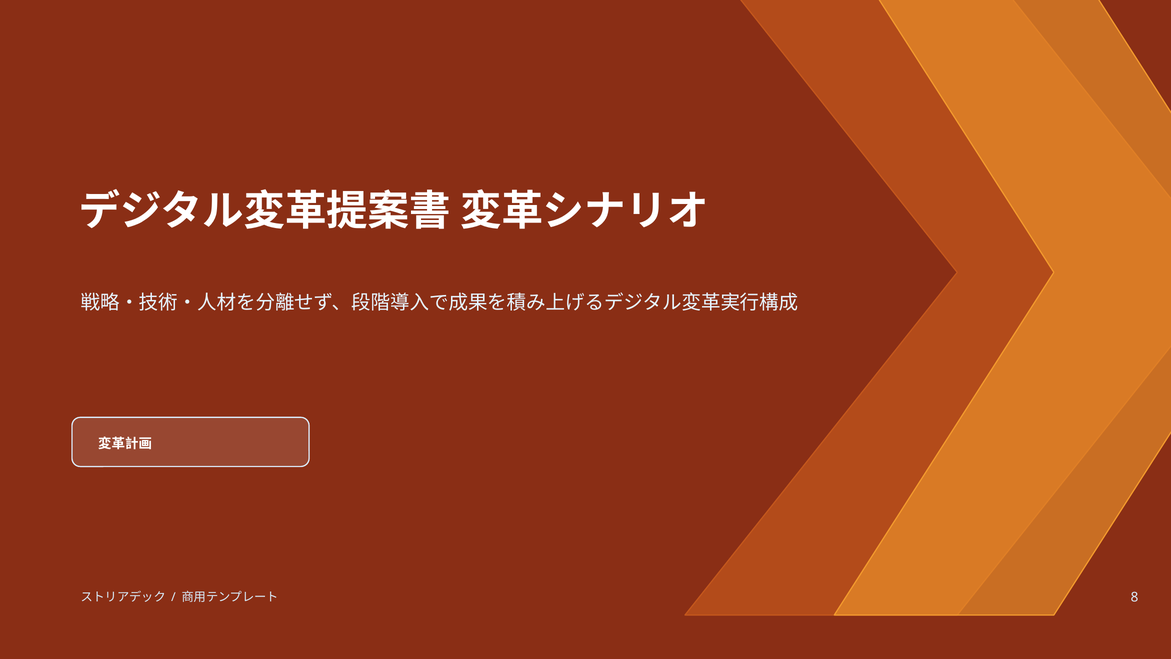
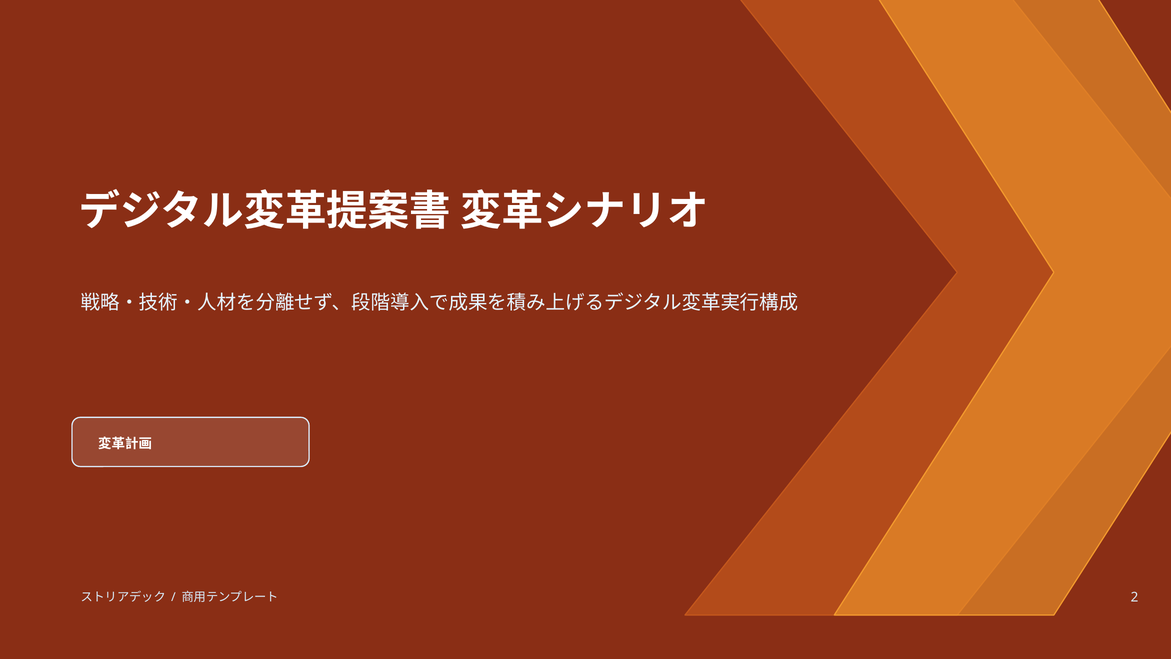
8: 8 -> 2
